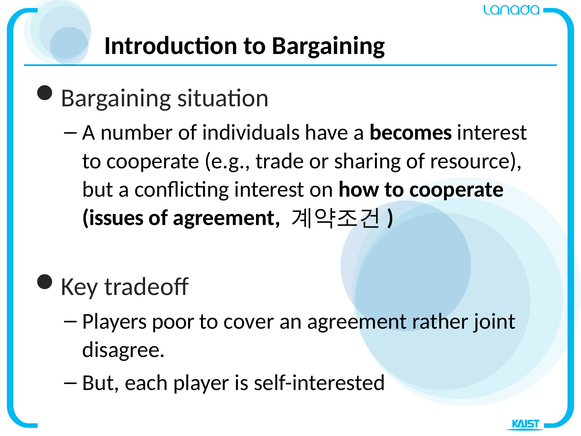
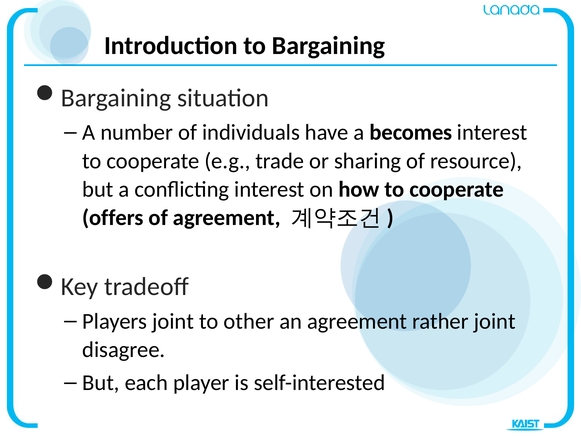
issues: issues -> offers
Players poor: poor -> joint
cover: cover -> other
